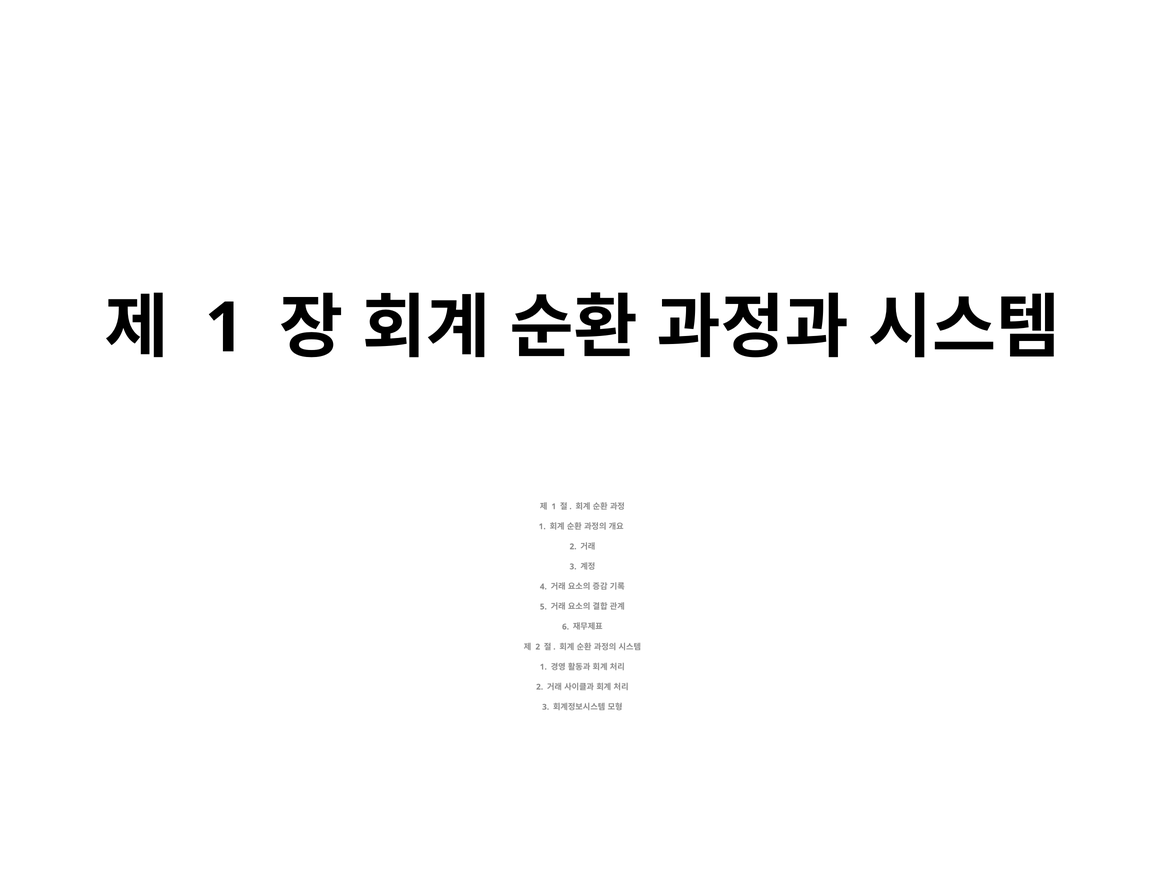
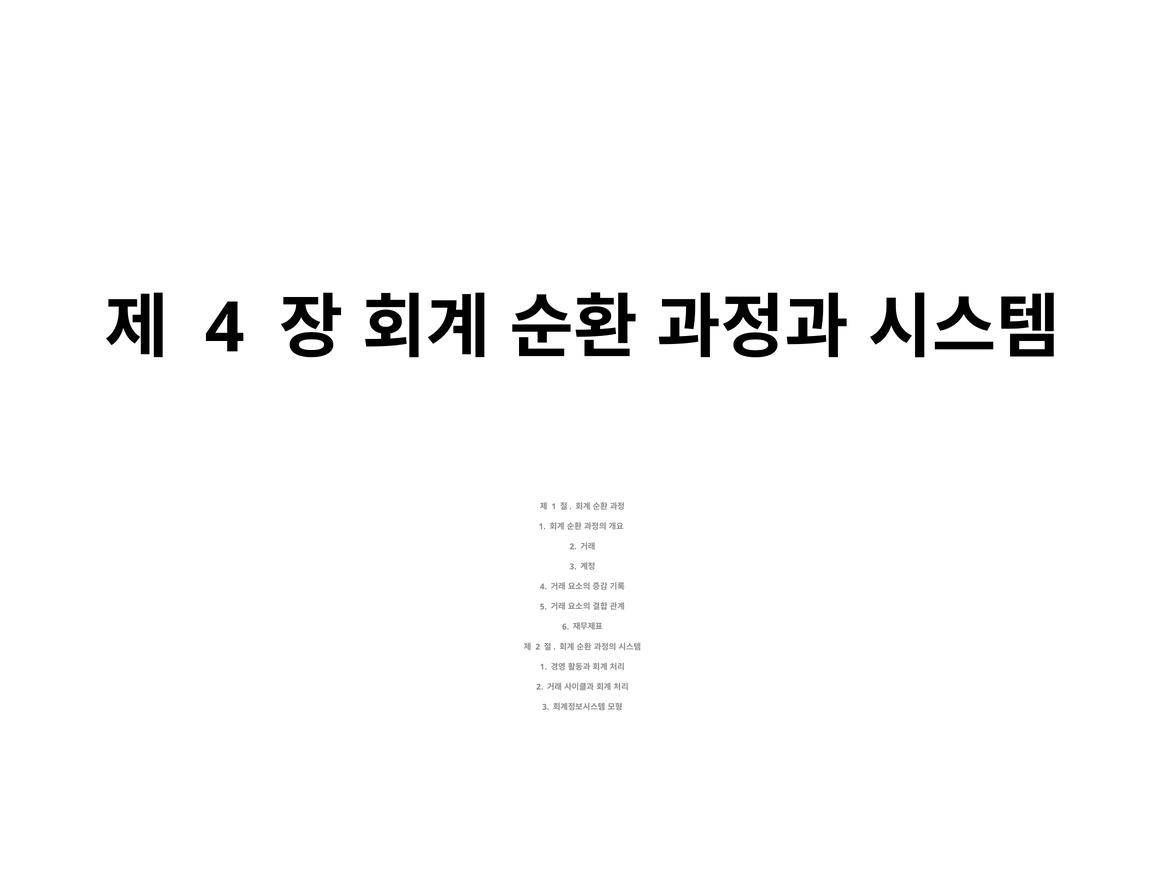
1 at (225, 328): 1 -> 4
